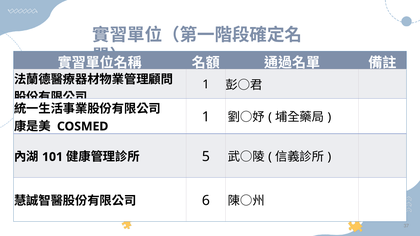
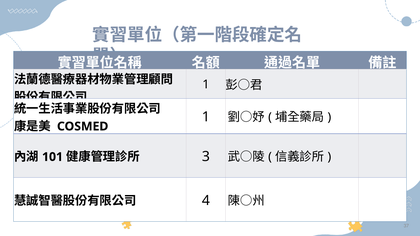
5: 5 -> 3
6: 6 -> 4
